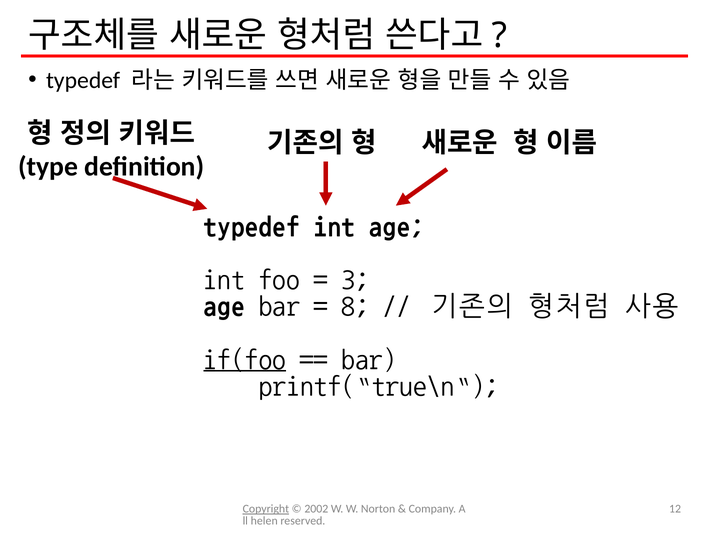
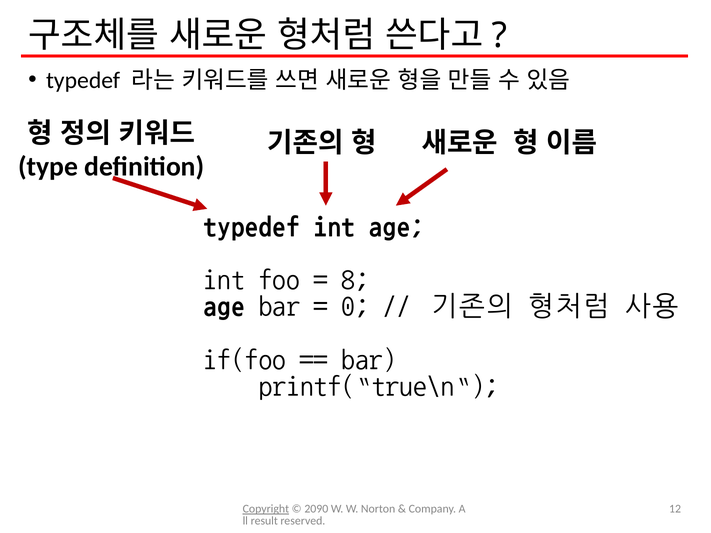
3: 3 -> 8
8: 8 -> 0
if(foo underline: present -> none
2002: 2002 -> 2090
helen: helen -> result
